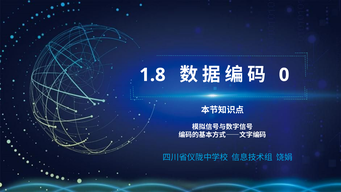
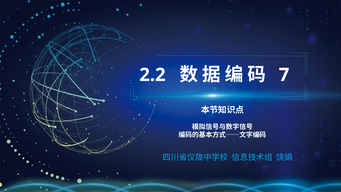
1.8: 1.8 -> 2.2
0: 0 -> 7
